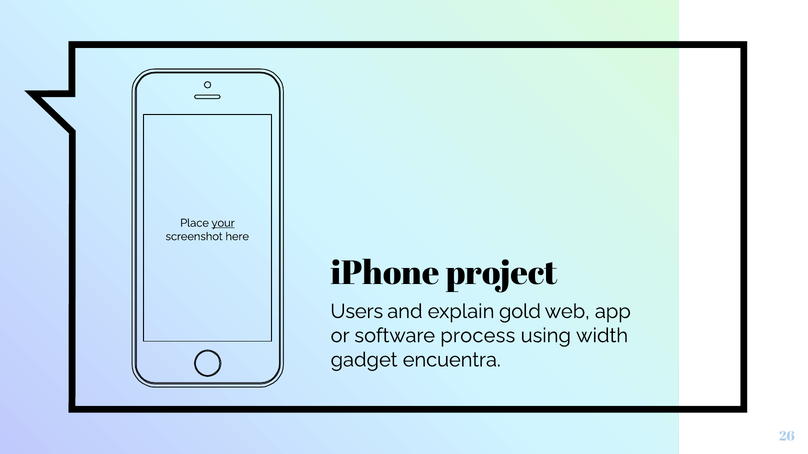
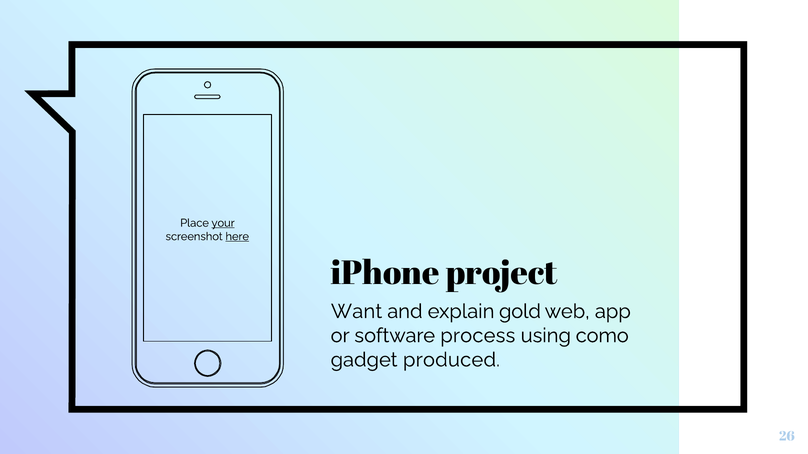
here underline: none -> present
Users: Users -> Want
width: width -> como
encuentra: encuentra -> produced
